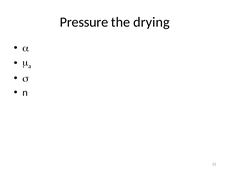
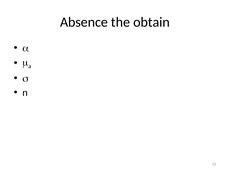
Pressure: Pressure -> Absence
drying: drying -> obtain
